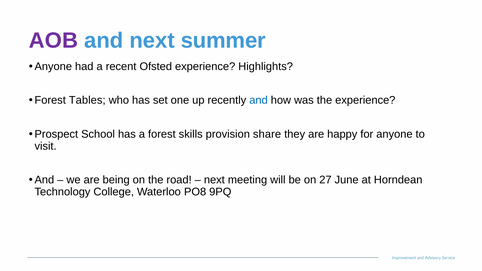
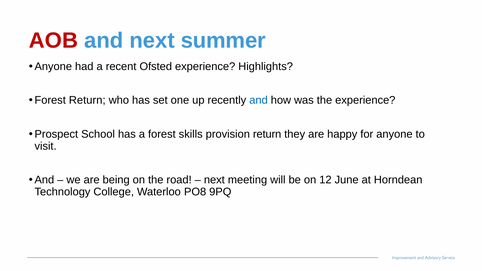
AOB colour: purple -> red
Forest Tables: Tables -> Return
provision share: share -> return
27: 27 -> 12
